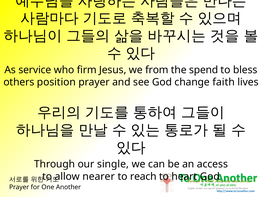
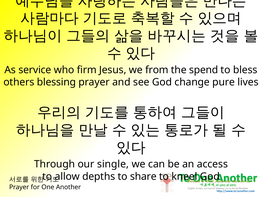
position: position -> blessing
faith: faith -> pure
nearer: nearer -> depths
reach: reach -> share
heart: heart -> kneel
